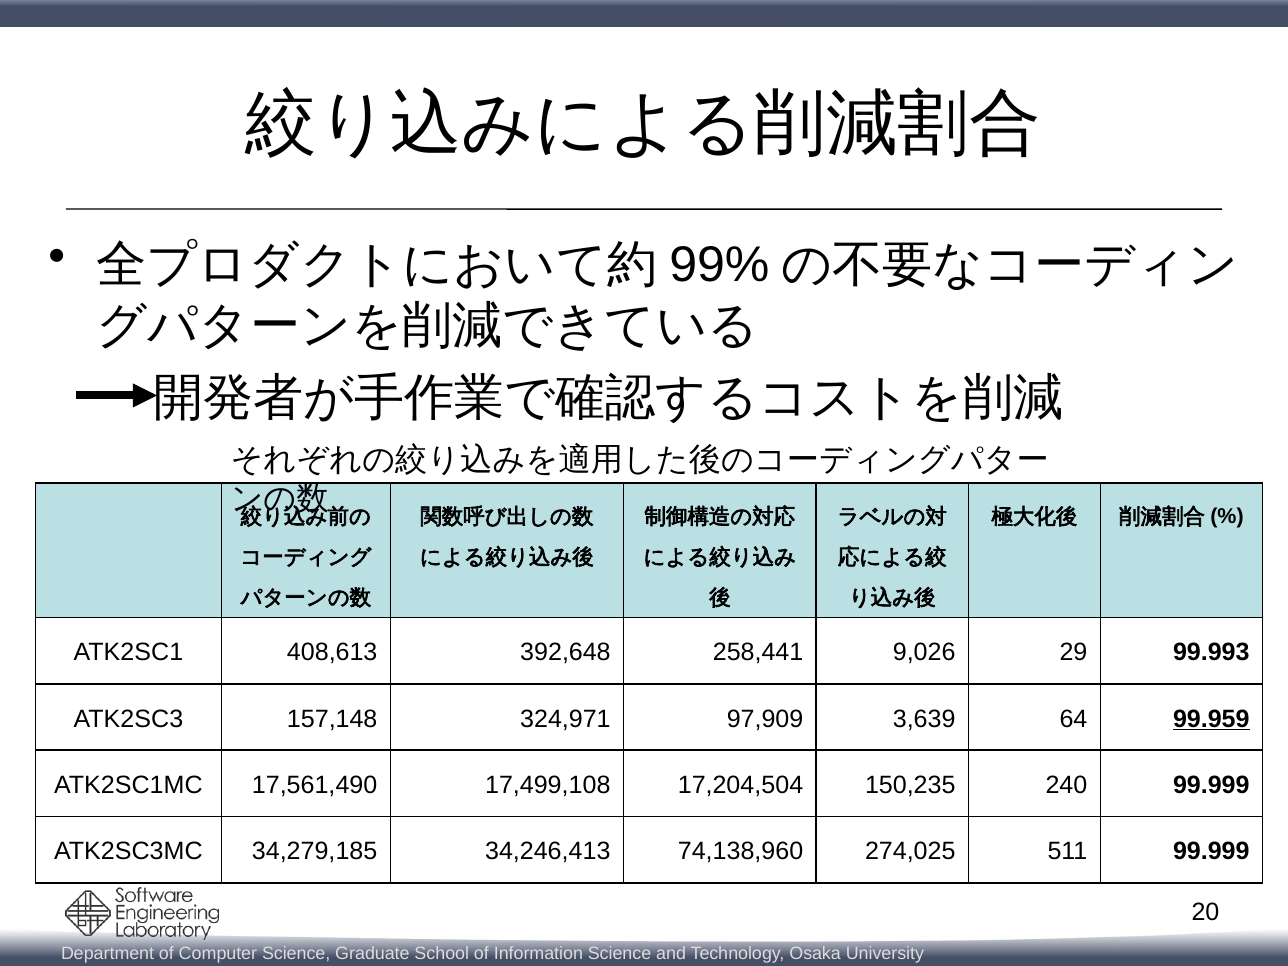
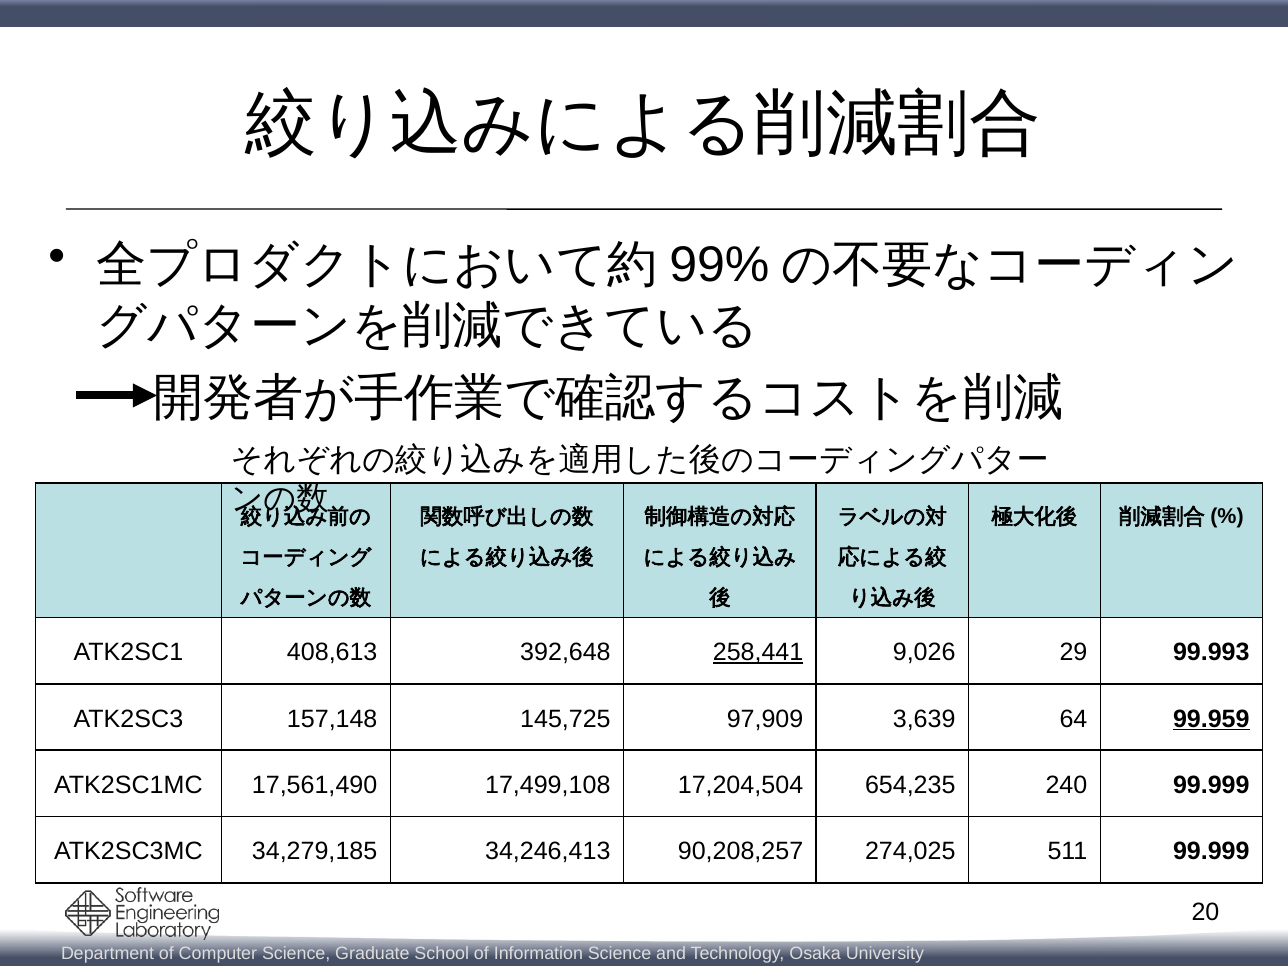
258,441 underline: none -> present
324,971: 324,971 -> 145,725
150,235: 150,235 -> 654,235
74,138,960: 74,138,960 -> 90,208,257
